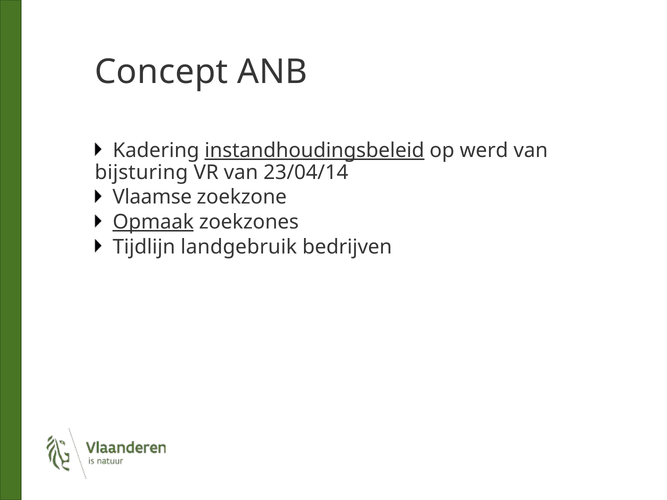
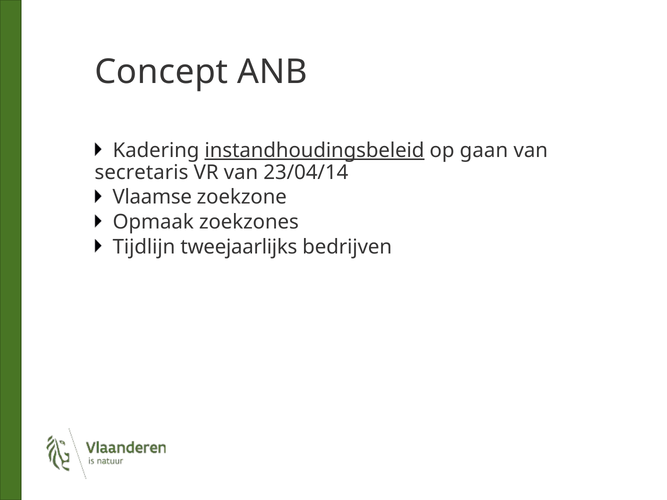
werd: werd -> gaan
bijsturing: bijsturing -> secretaris
Opmaak underline: present -> none
landgebruik: landgebruik -> tweejaarlijks
